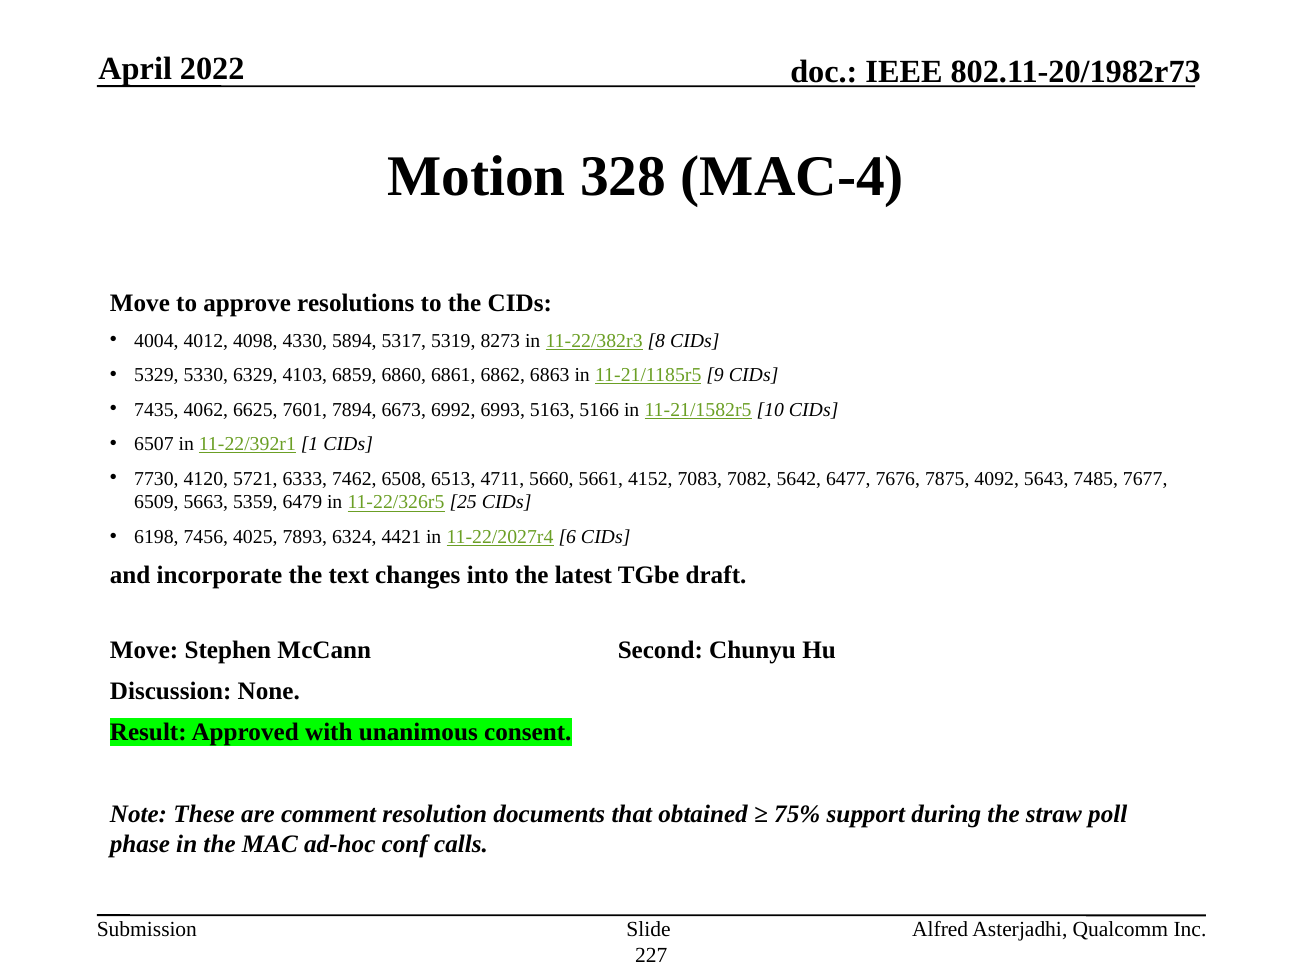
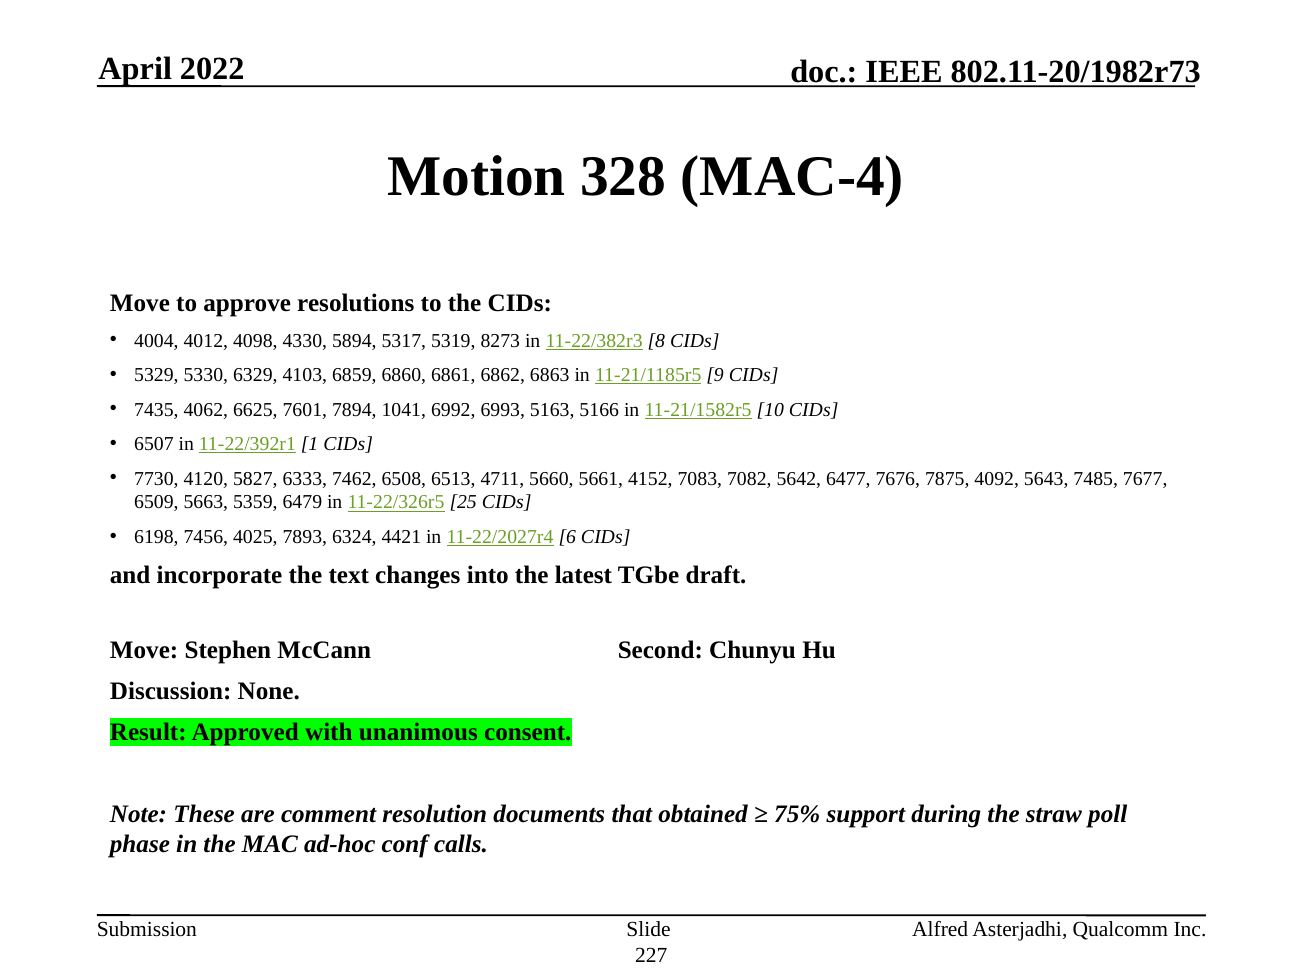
6673: 6673 -> 1041
5721: 5721 -> 5827
